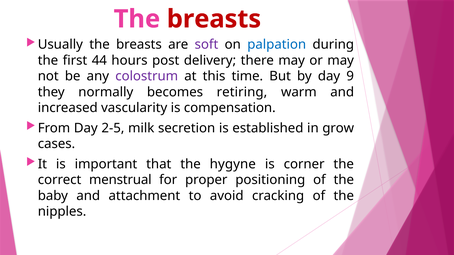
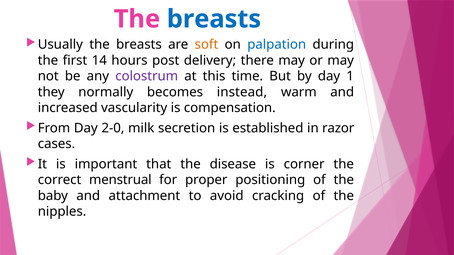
breasts at (214, 19) colour: red -> blue
soft colour: purple -> orange
44: 44 -> 14
9: 9 -> 1
retiring: retiring -> instead
2-5: 2-5 -> 2-0
grow: grow -> razor
hygyne: hygyne -> disease
